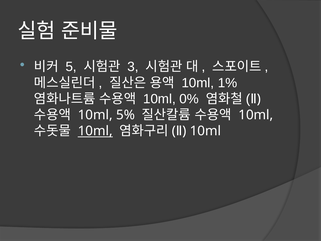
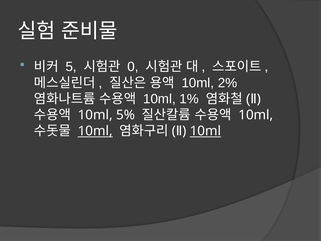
3: 3 -> 0
1%: 1% -> 2%
0%: 0% -> 1%
10ml at (205, 131) underline: none -> present
